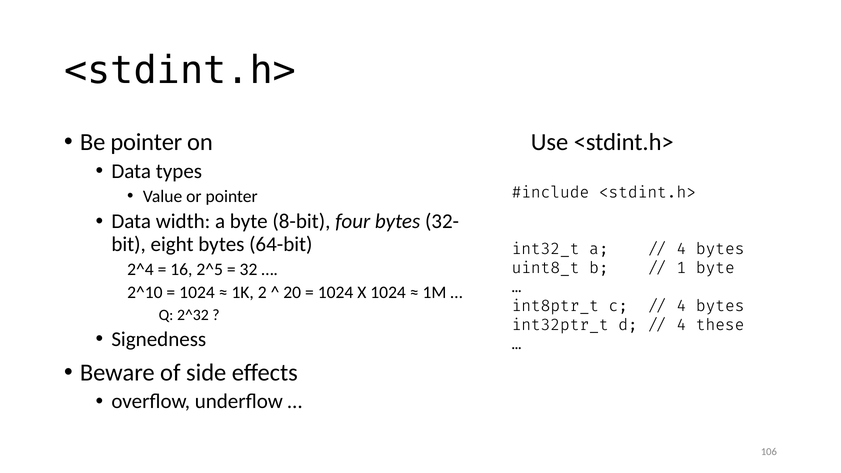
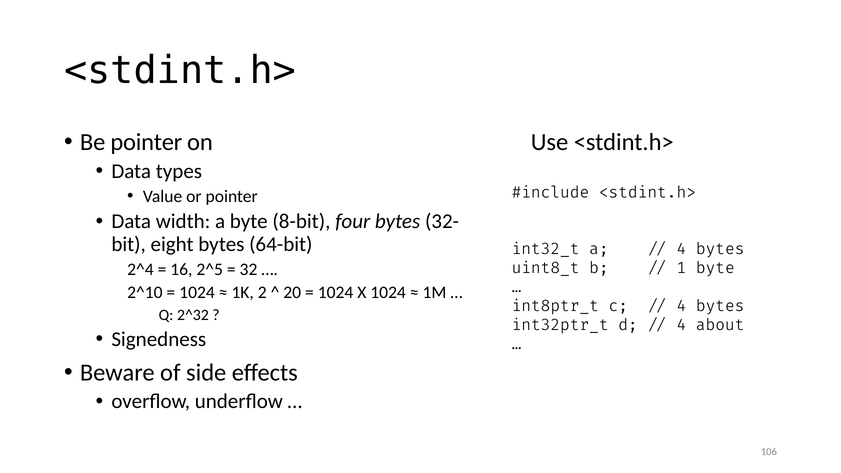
these: these -> about
